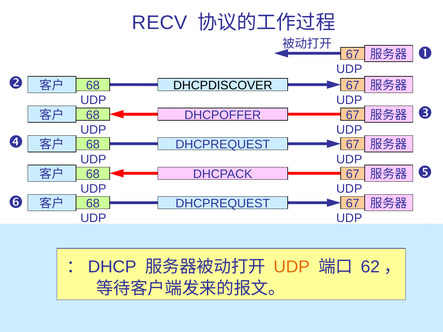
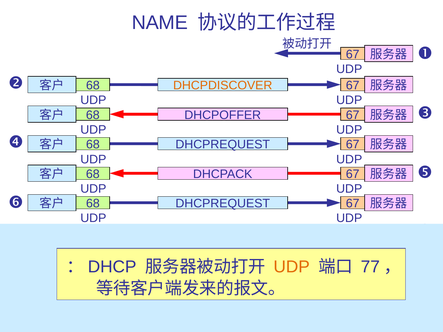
RECV: RECV -> NAME
DHCPDISCOVER colour: black -> orange
62: 62 -> 77
